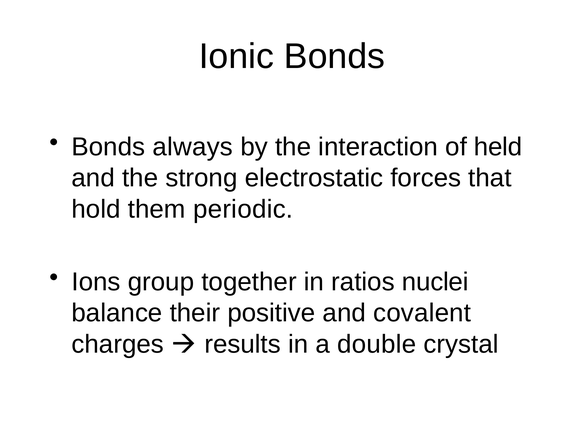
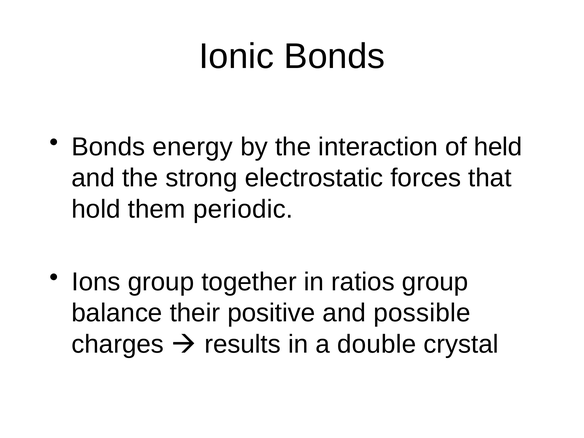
always: always -> energy
ratios nuclei: nuclei -> group
covalent: covalent -> possible
